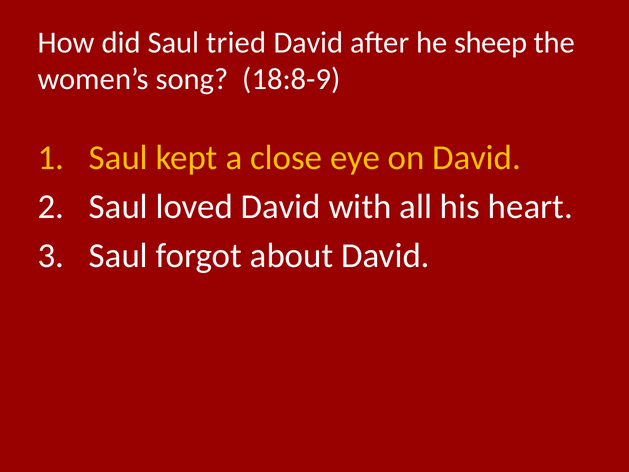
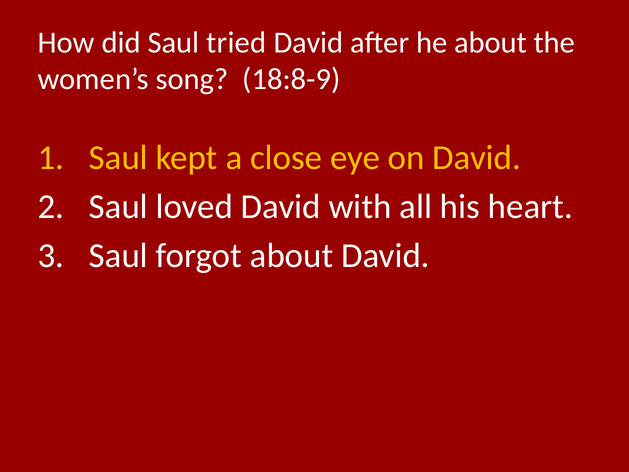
he sheep: sheep -> about
